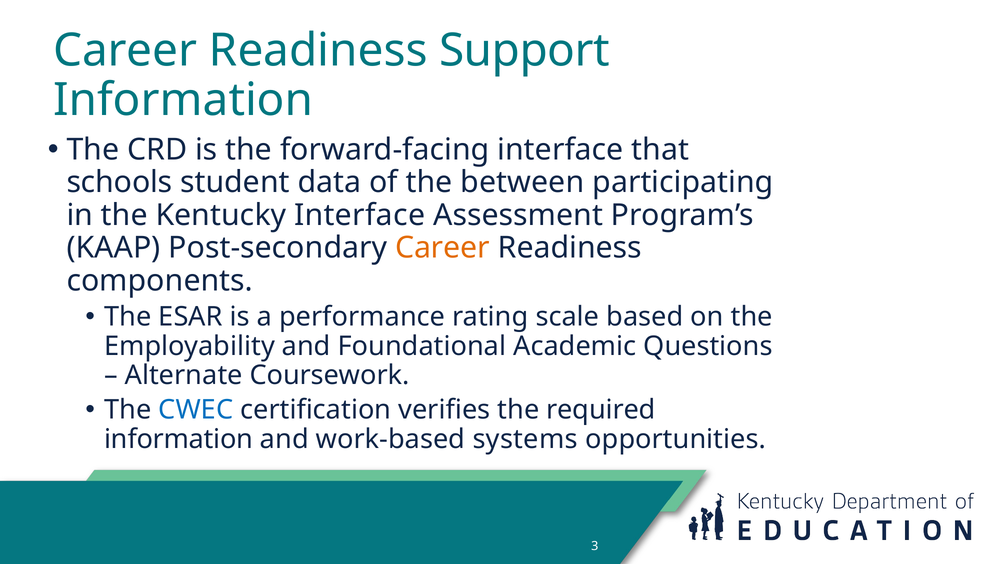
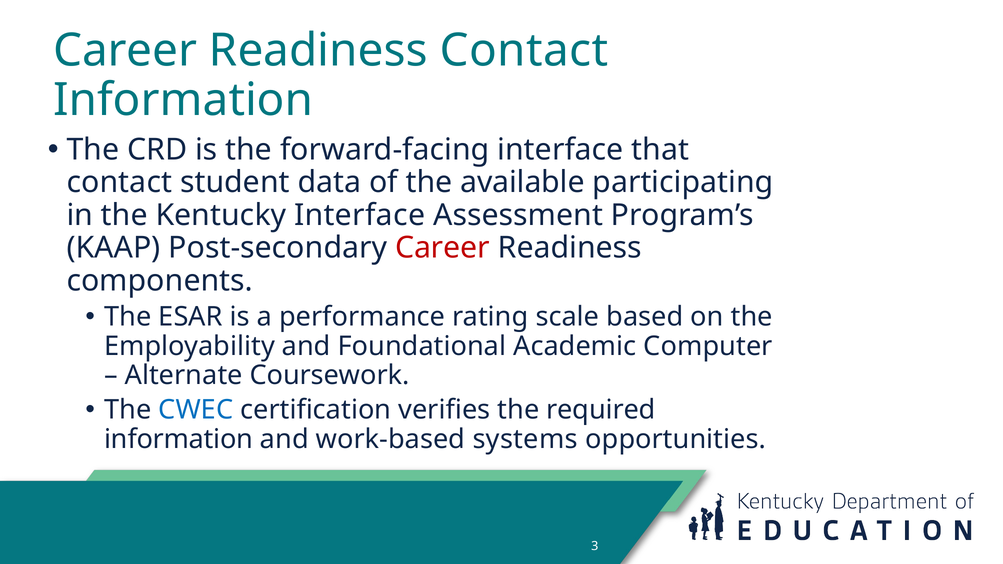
Readiness Support: Support -> Contact
schools at (119, 182): schools -> contact
between: between -> available
Career at (442, 248) colour: orange -> red
Questions: Questions -> Computer
